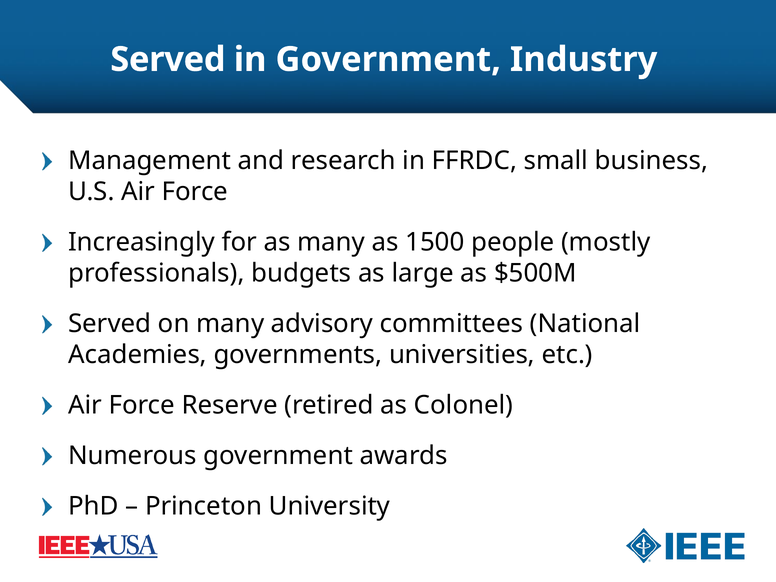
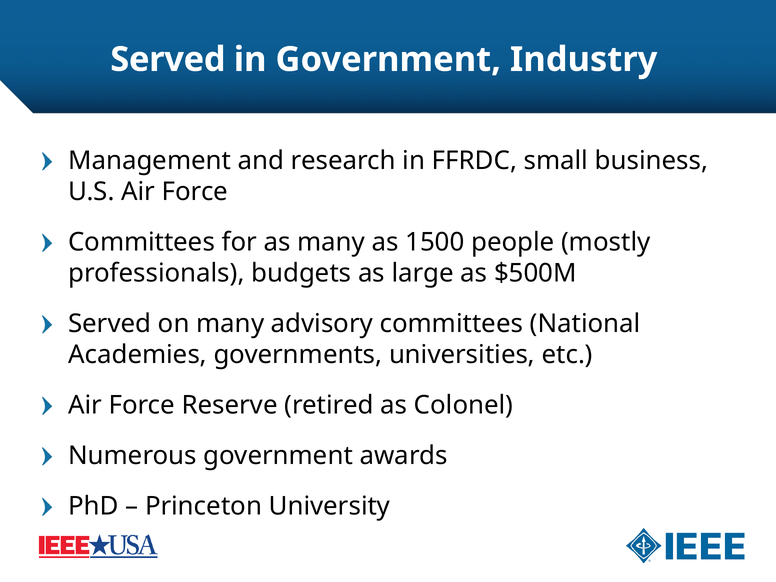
Increasingly at (142, 242): Increasingly -> Committees
